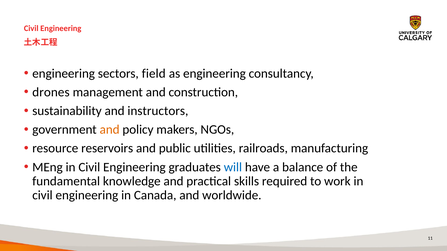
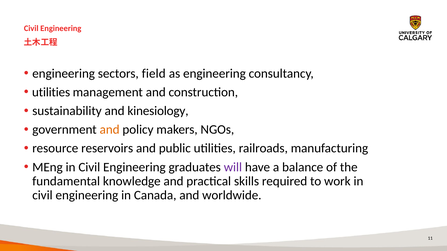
drones at (51, 92): drones -> utilities
instructors: instructors -> kinesiology
will colour: blue -> purple
